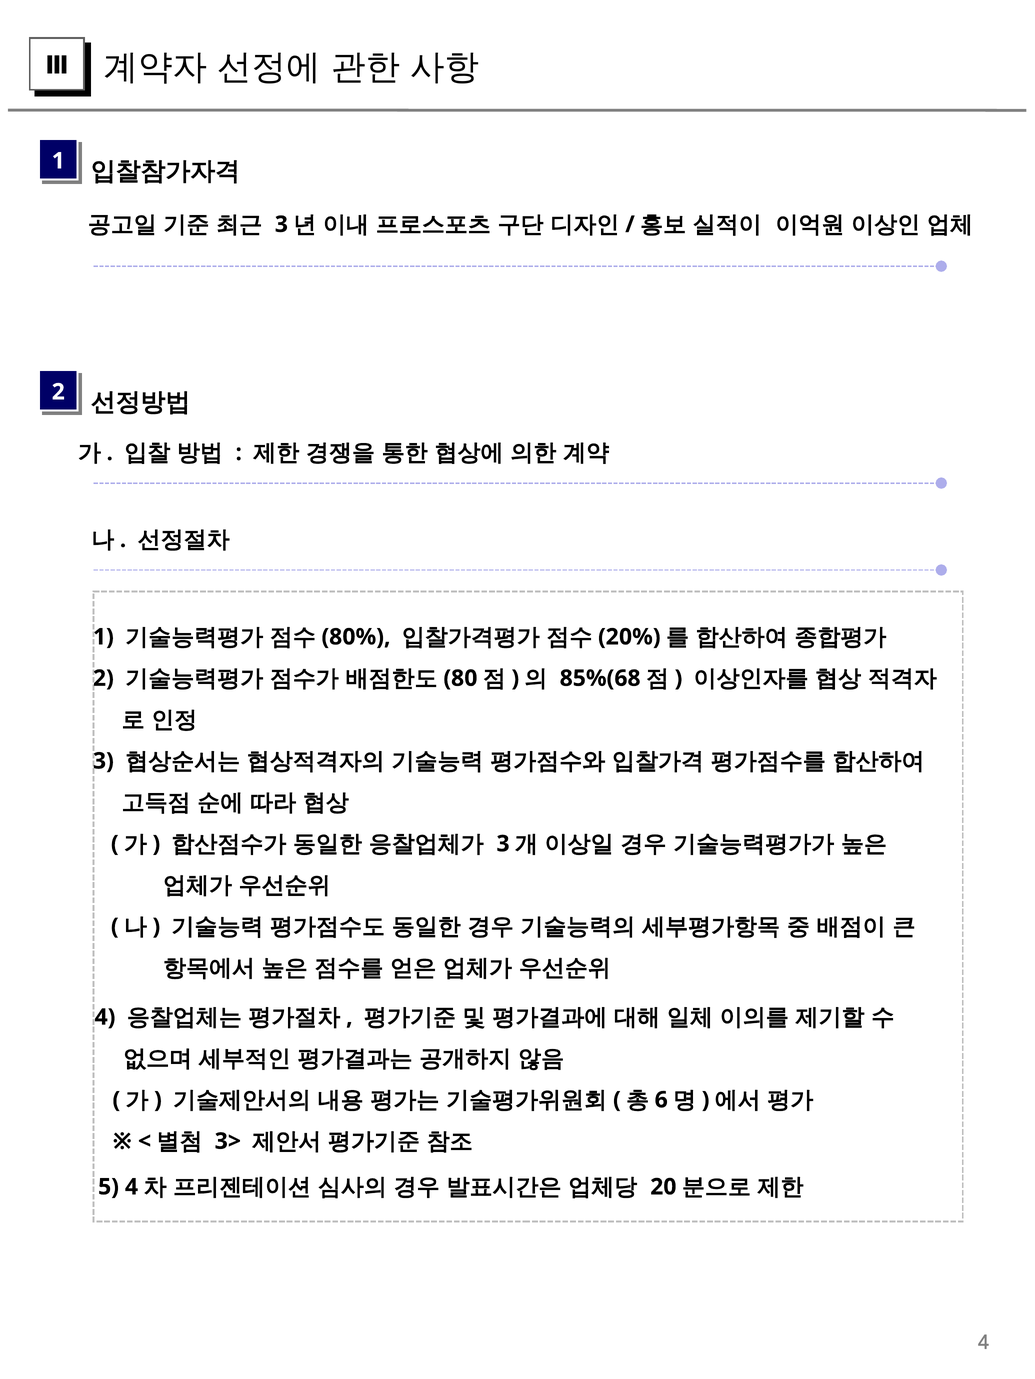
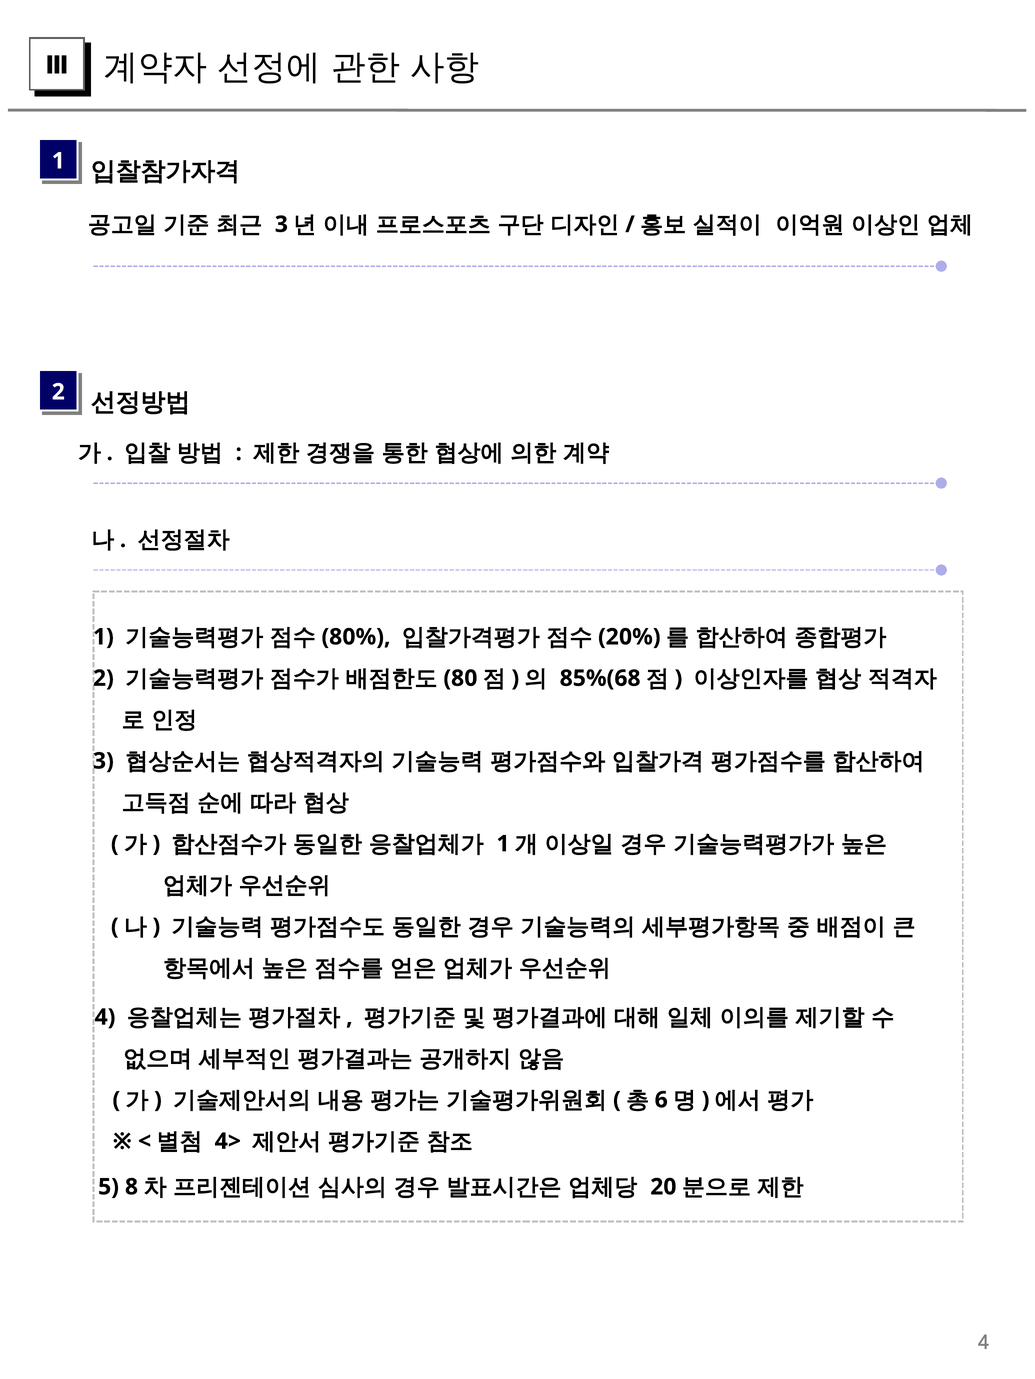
3 at (503, 844): 3 -> 1
3>: 3> -> 4>
5 4: 4 -> 8
